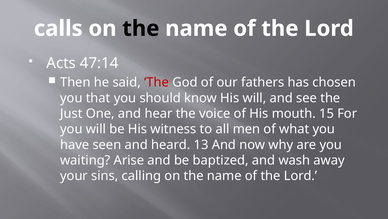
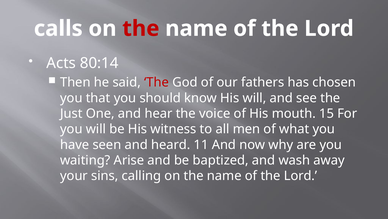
the at (141, 28) colour: black -> red
47:14: 47:14 -> 80:14
13: 13 -> 11
